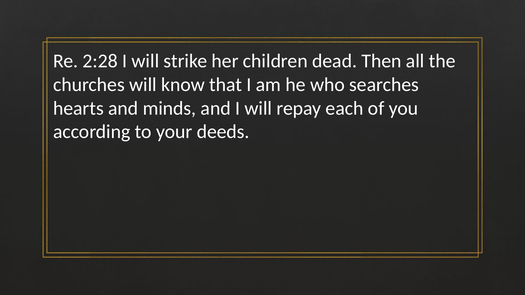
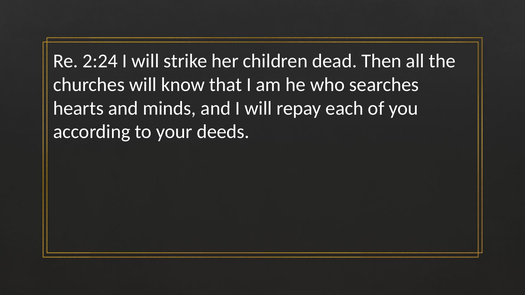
2:28: 2:28 -> 2:24
